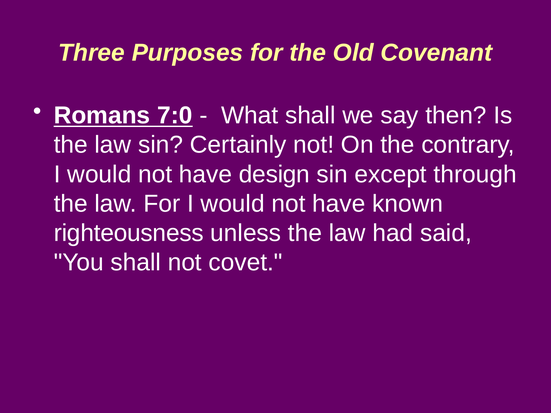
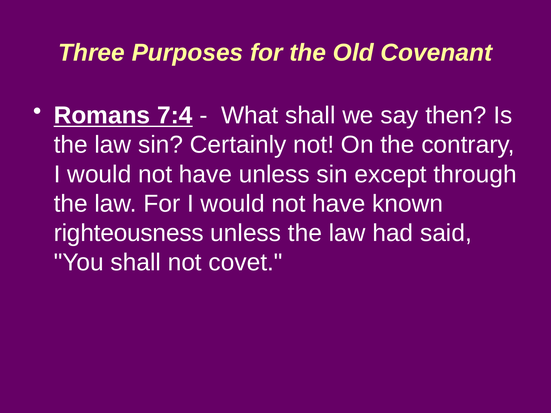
7:0: 7:0 -> 7:4
have design: design -> unless
